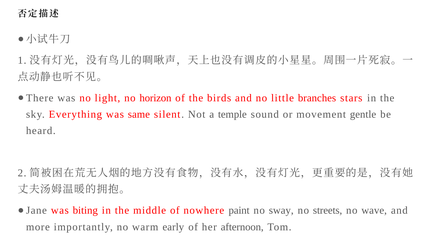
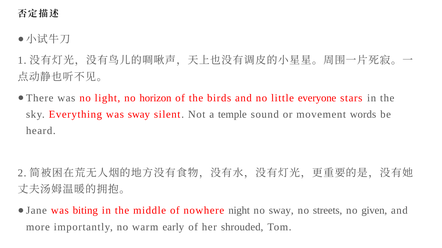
branches: branches -> everyone
was same: same -> sway
gentle: gentle -> words
paint: paint -> night
wave: wave -> given
afternoon: afternoon -> shrouded
